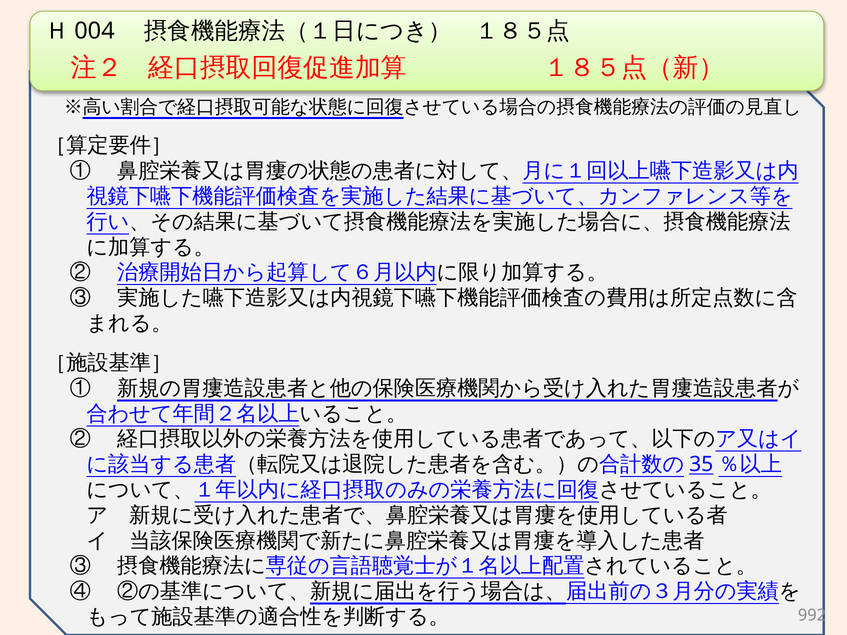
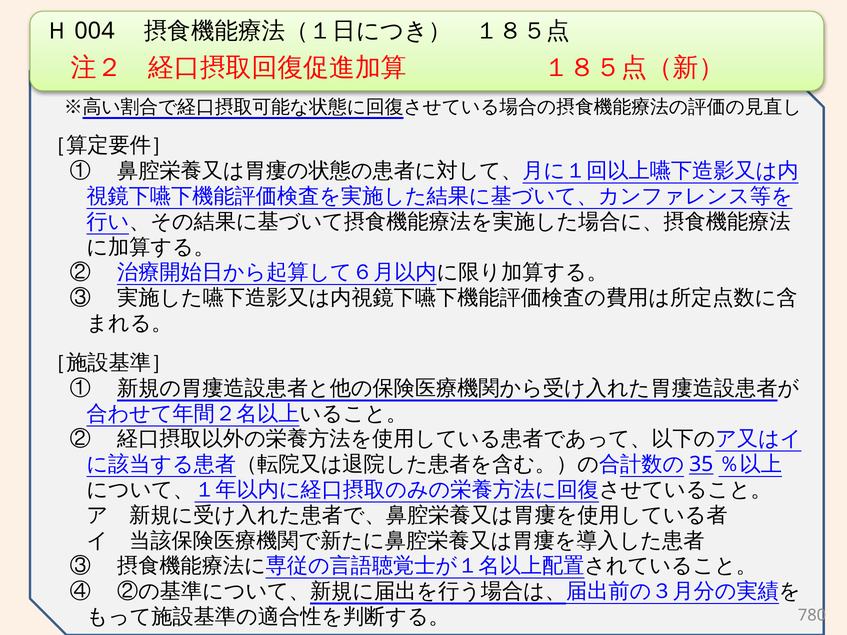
992: 992 -> 780
